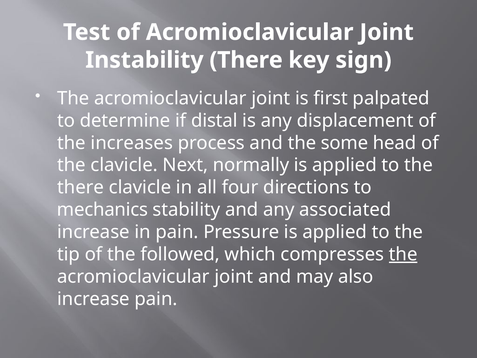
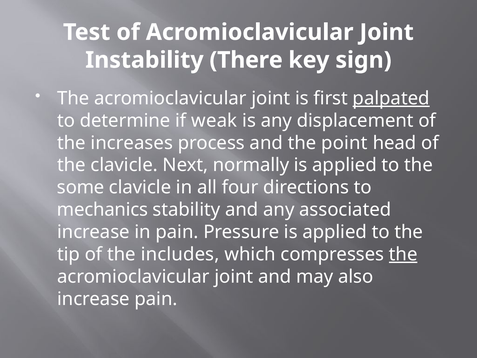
palpated underline: none -> present
distal: distal -> weak
some: some -> point
there at (81, 187): there -> some
followed: followed -> includes
